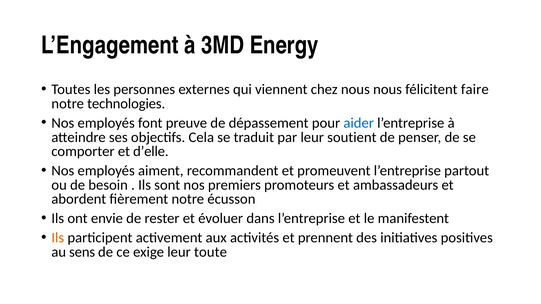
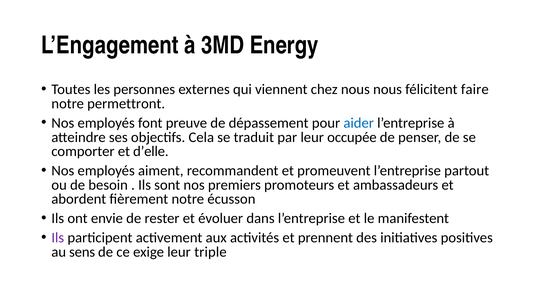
technologies: technologies -> permettront
soutient: soutient -> occupée
Ils at (58, 238) colour: orange -> purple
toute: toute -> triple
